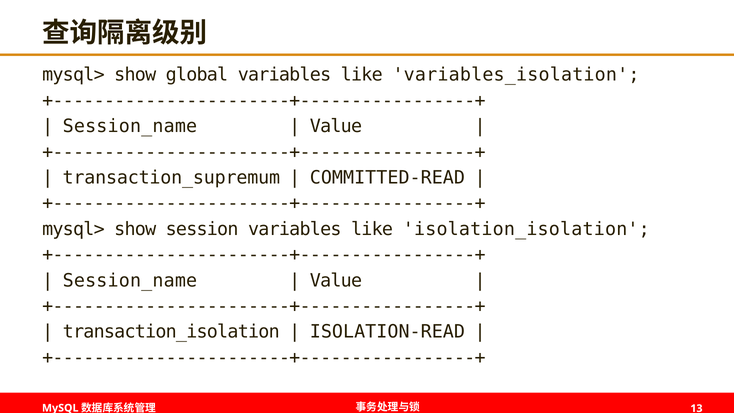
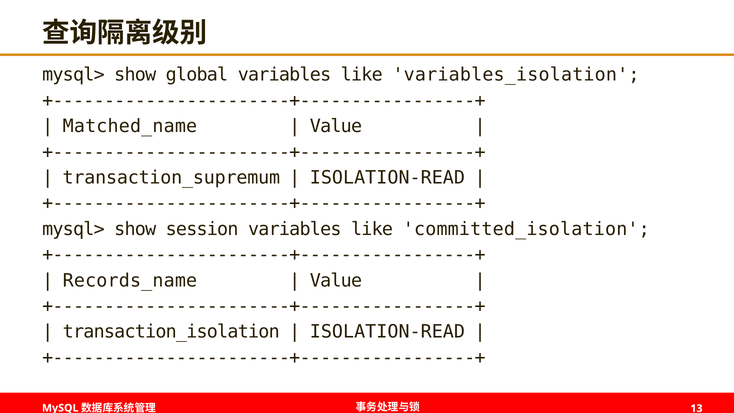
Session_name at (130, 126): Session_name -> Matched_name
COMMITTED-READ at (387, 178): COMMITTED-READ -> ISOLATION-READ
isolation_isolation: isolation_isolation -> committed_isolation
Session_name at (130, 280): Session_name -> Records_name
